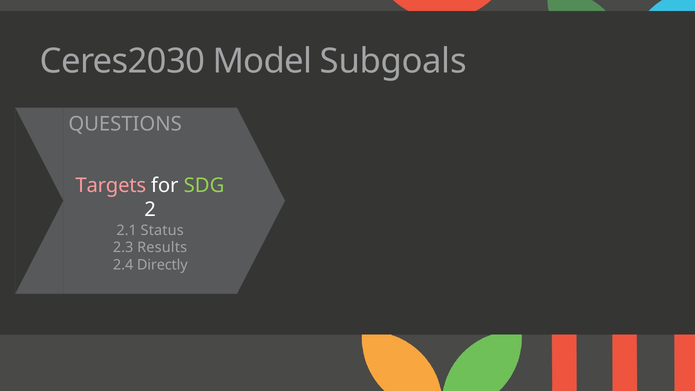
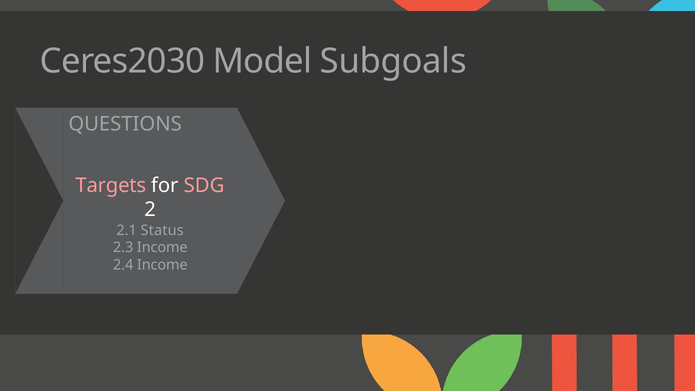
SDG colour: light green -> pink
2.3 Results: Results -> Income
2.4 Directly: Directly -> Income
